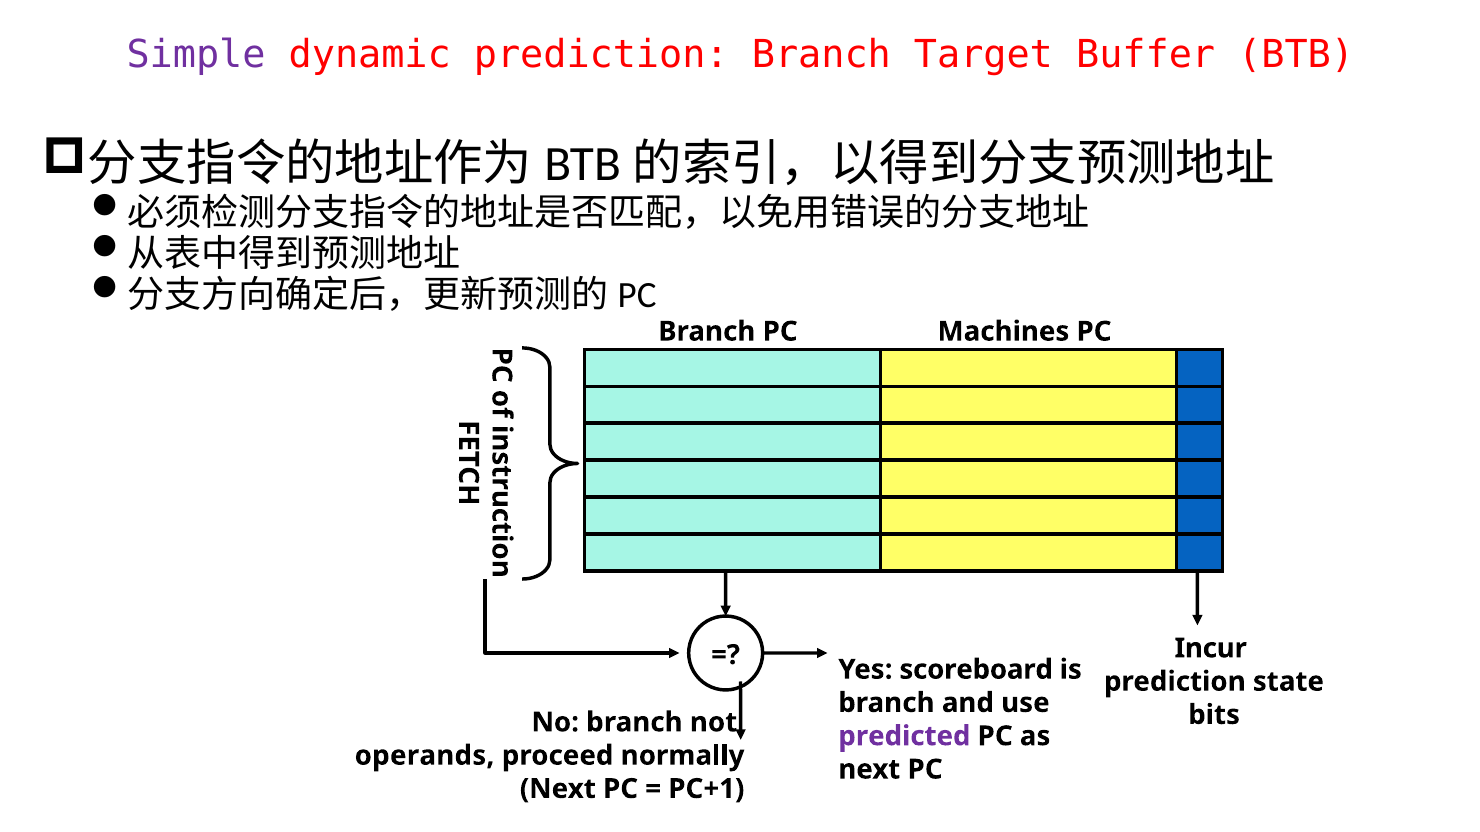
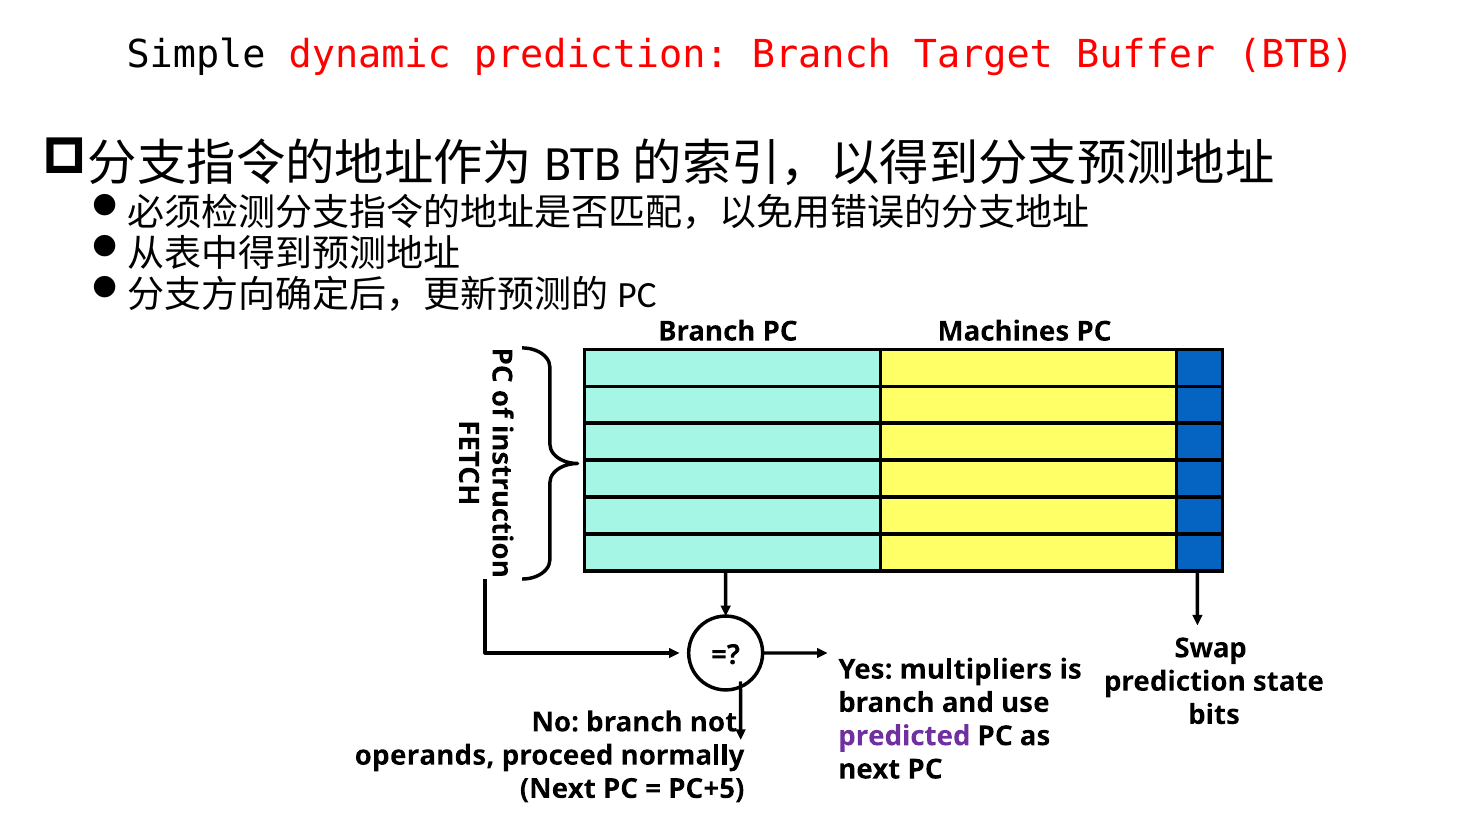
Simple colour: purple -> black
Incur: Incur -> Swap
scoreboard: scoreboard -> multipliers
PC+1: PC+1 -> PC+5
